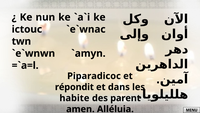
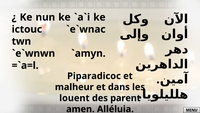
répondit: répondit -> malheur
habite: habite -> louent
